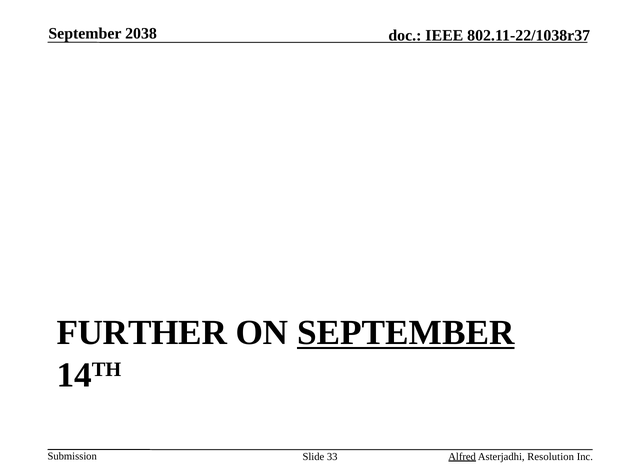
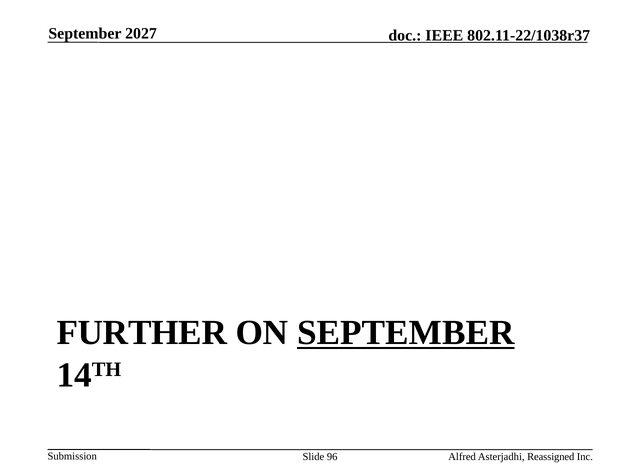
2038: 2038 -> 2027
33: 33 -> 96
Alfred underline: present -> none
Resolution: Resolution -> Reassigned
